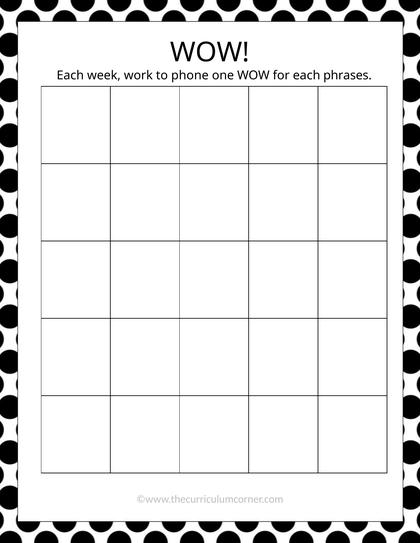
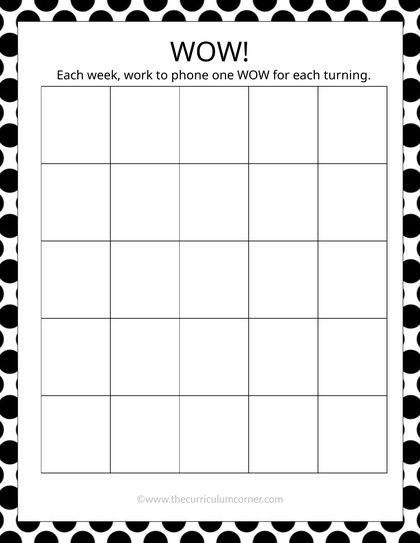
phrases: phrases -> turning
